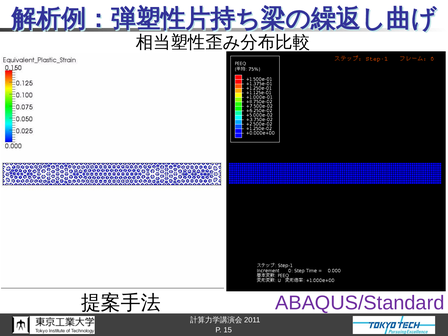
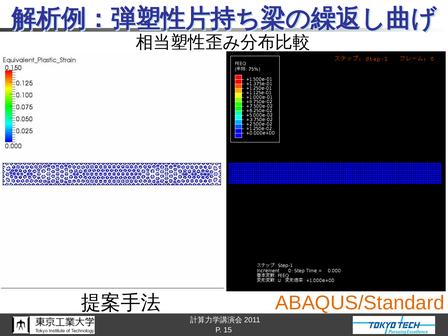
ABAQUS/Standard colour: purple -> orange
